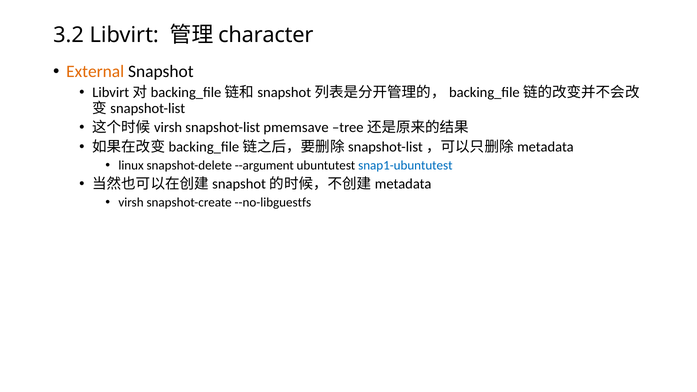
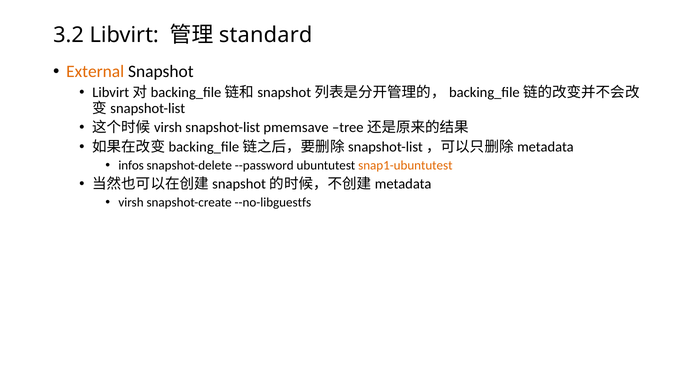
character: character -> standard
linux: linux -> infos
--argument: --argument -> --password
snap1-ubuntutest colour: blue -> orange
